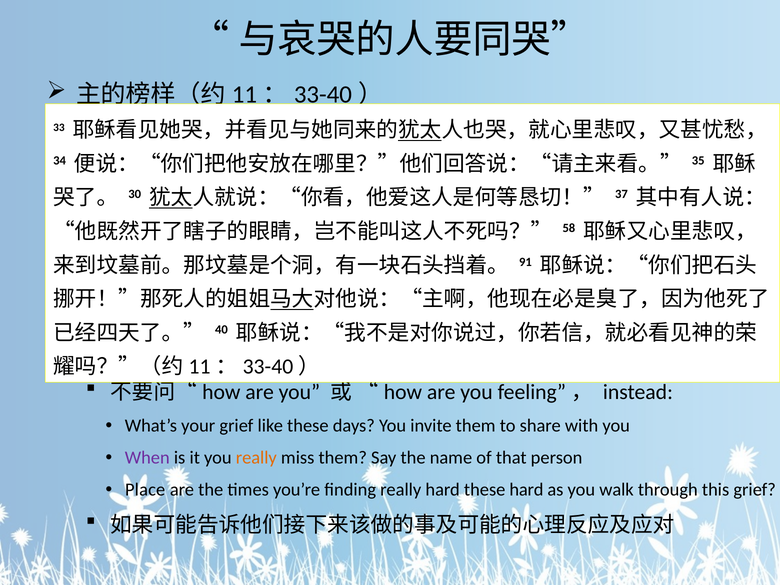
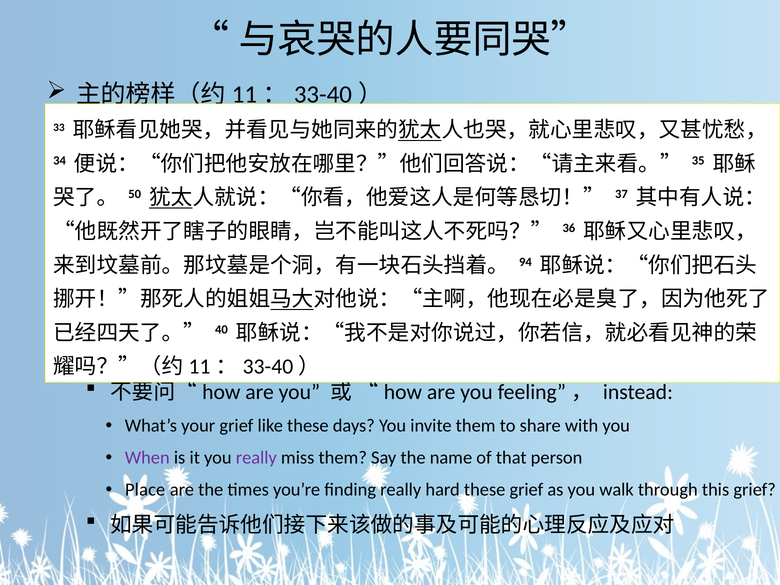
30: 30 -> 50
58: 58 -> 36
91: 91 -> 94
really at (256, 458) colour: orange -> purple
these hard: hard -> grief
